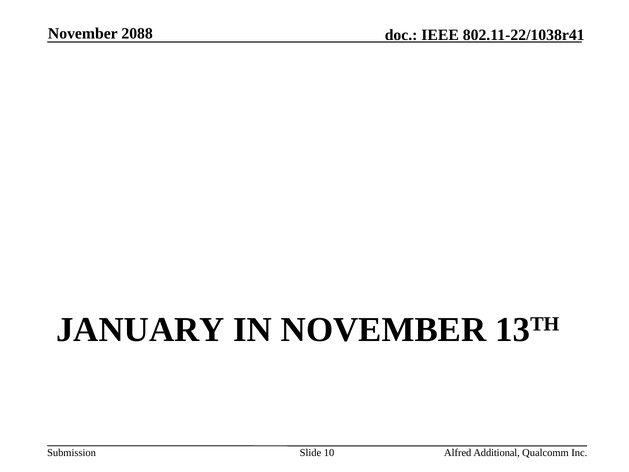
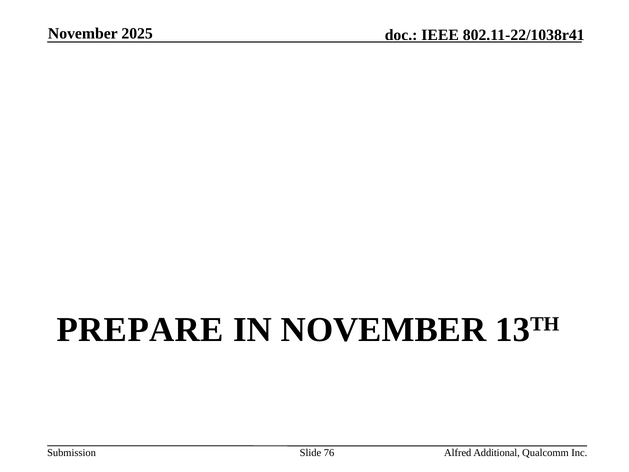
2088: 2088 -> 2025
JANUARY: JANUARY -> PREPARE
10: 10 -> 76
